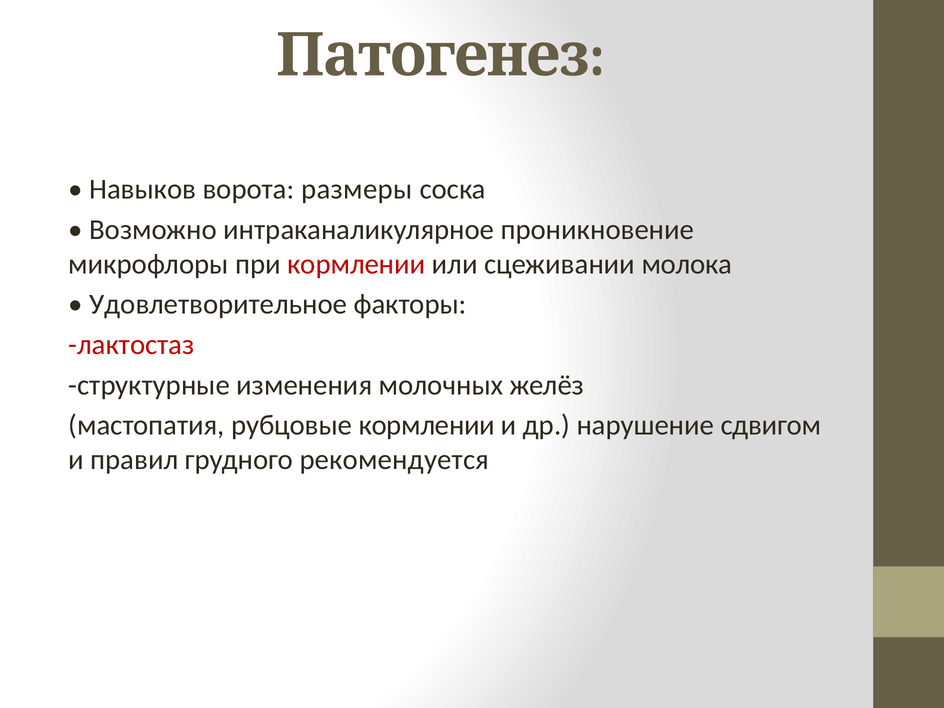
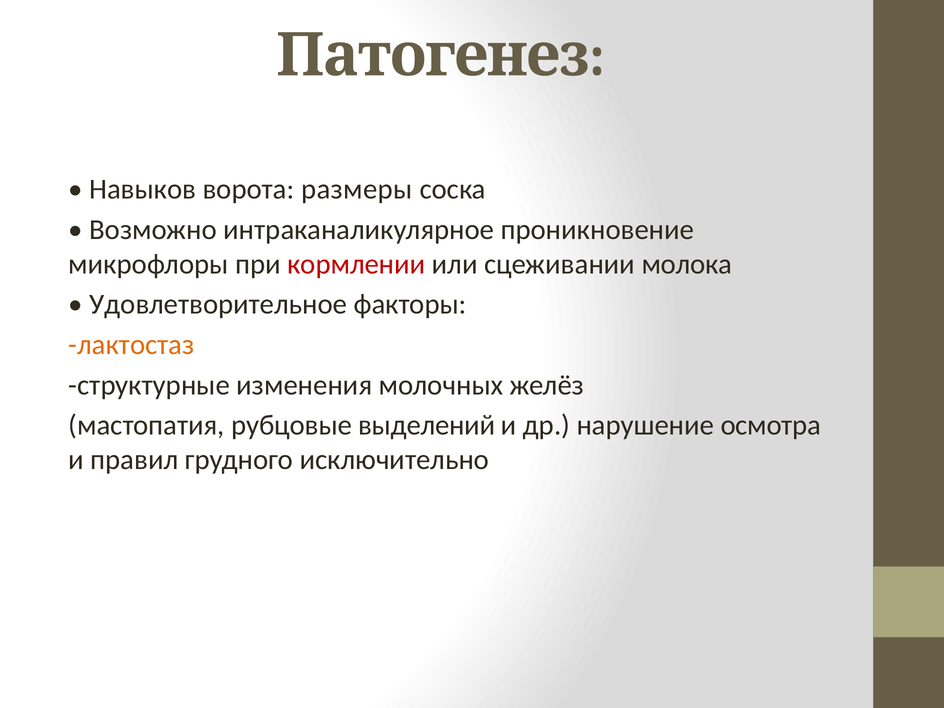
лактостаз colour: red -> orange
рубцовые кормлении: кормлении -> выделений
сдвигом: сдвигом -> осмотра
рекомендуется: рекомендуется -> исключительно
